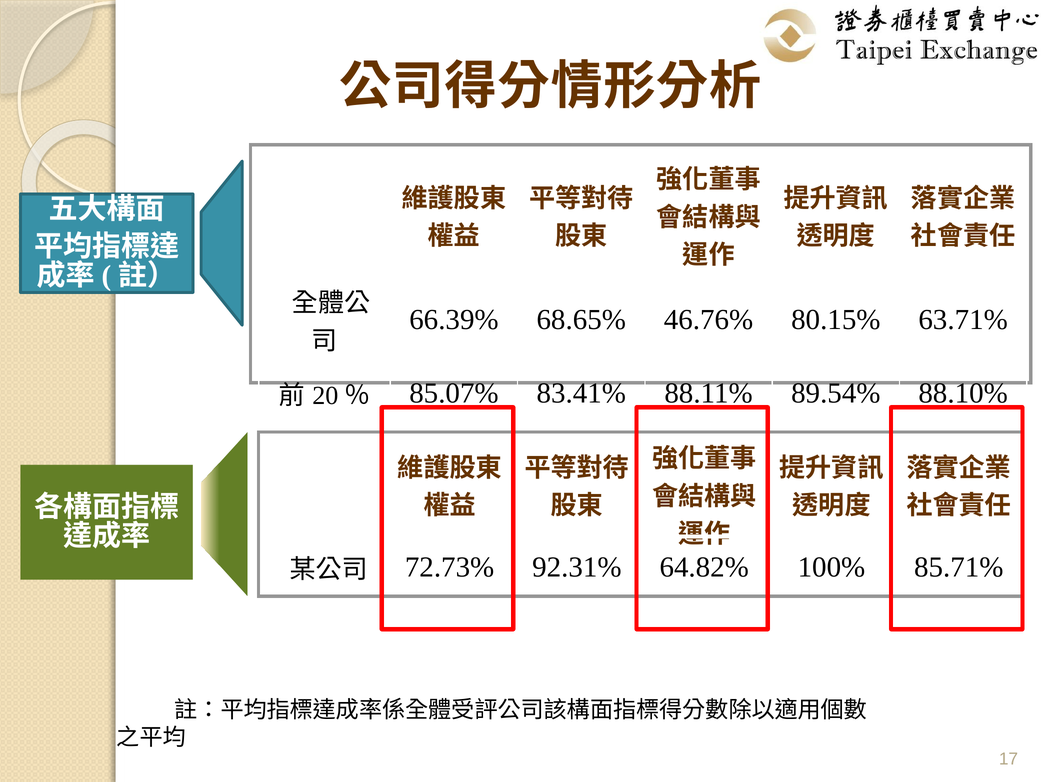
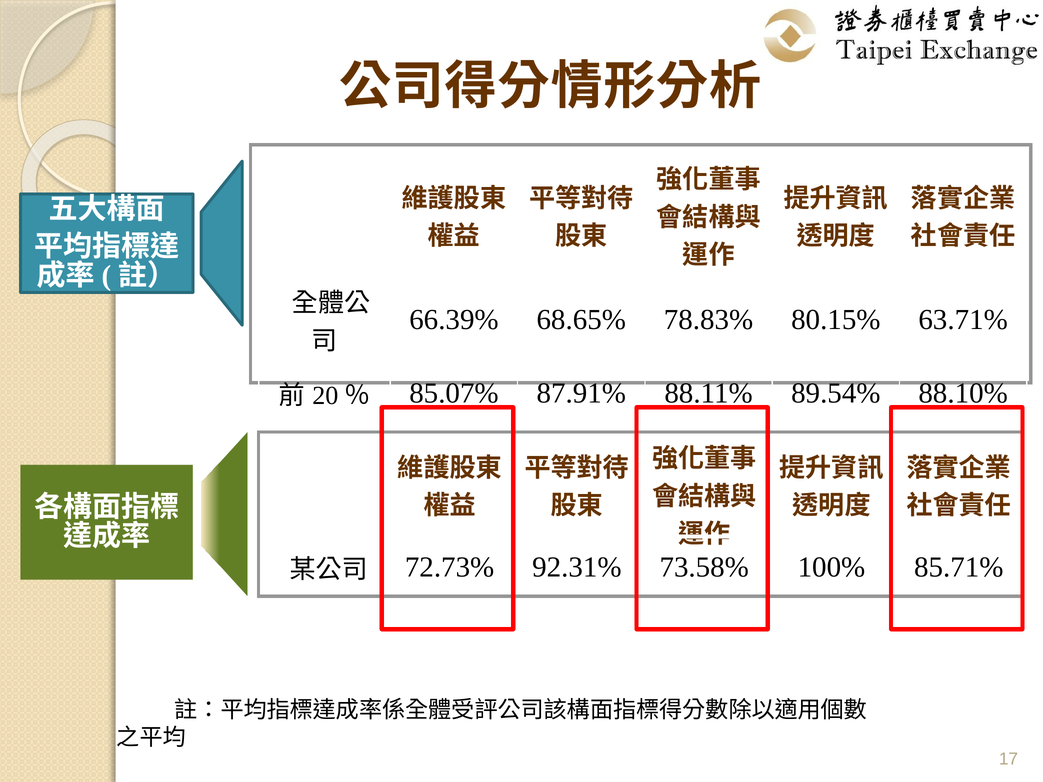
46.76%: 46.76% -> 78.83%
83.41%: 83.41% -> 87.91%
64.82%: 64.82% -> 73.58%
